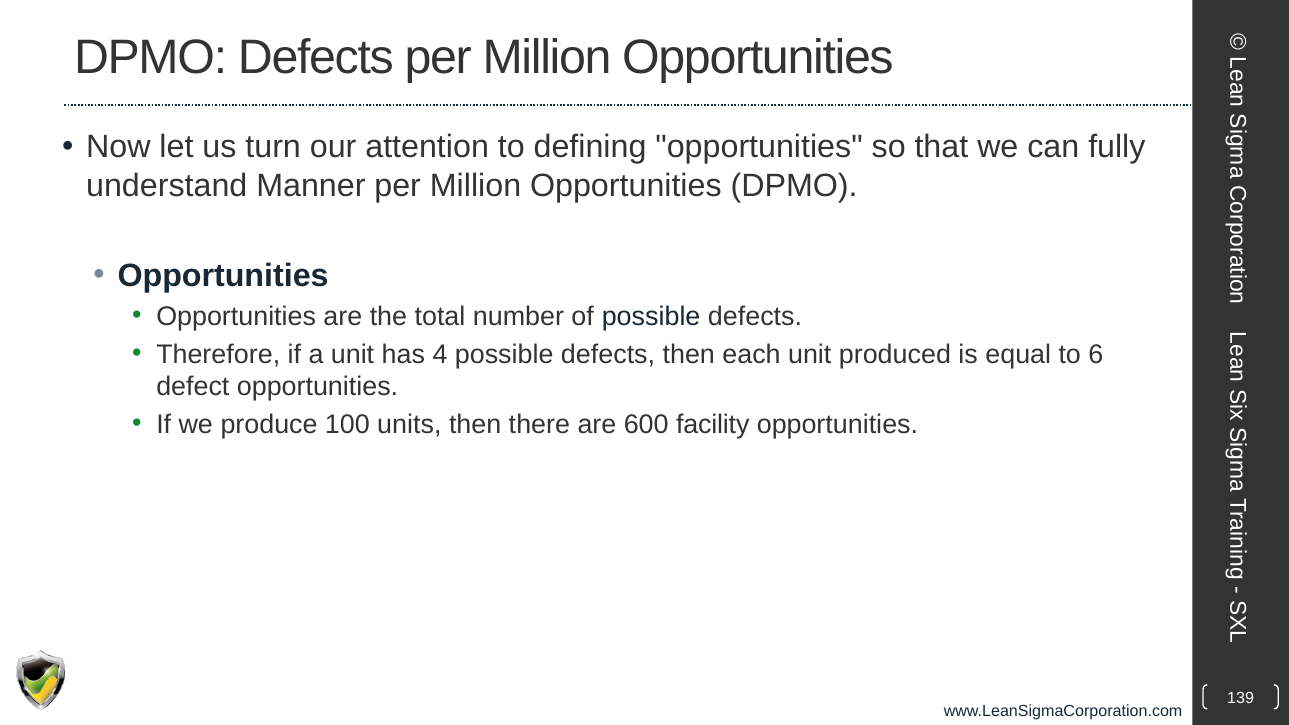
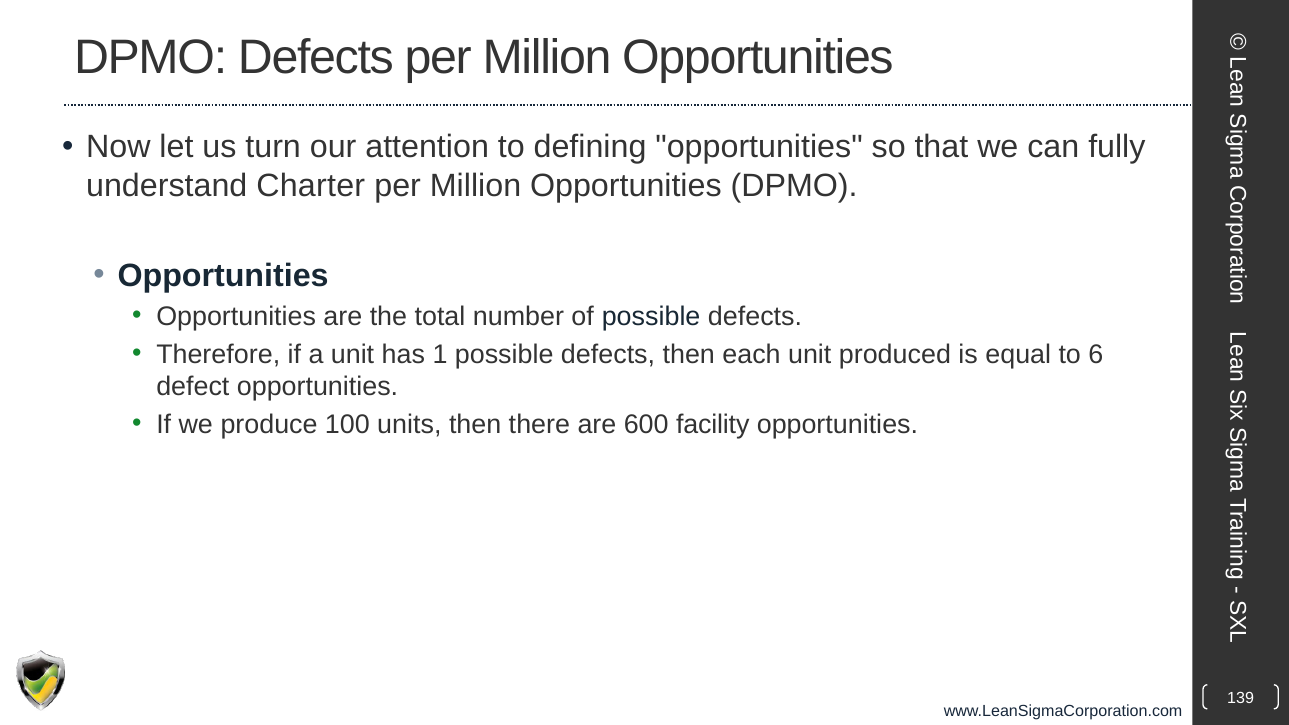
Manner: Manner -> Charter
4: 4 -> 1
